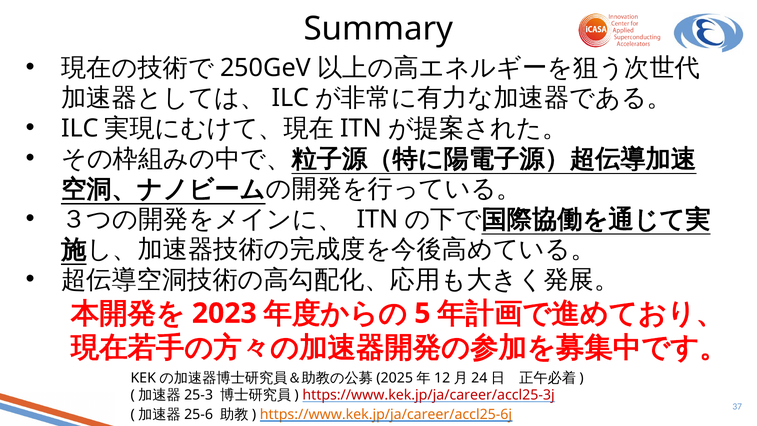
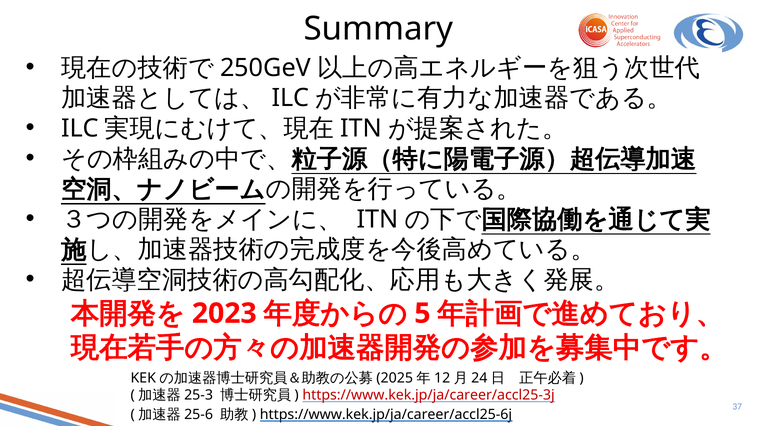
https://www.kek.jp/ja/career/accl25-6j colour: orange -> black
